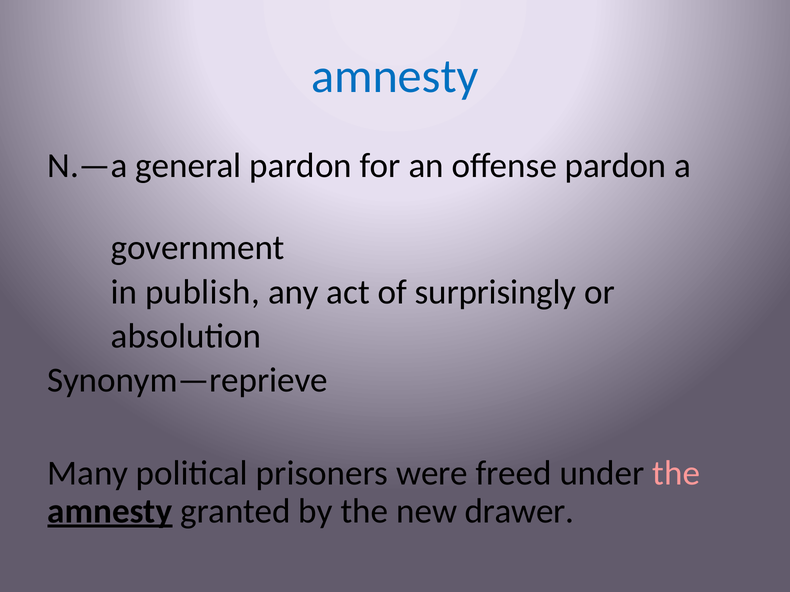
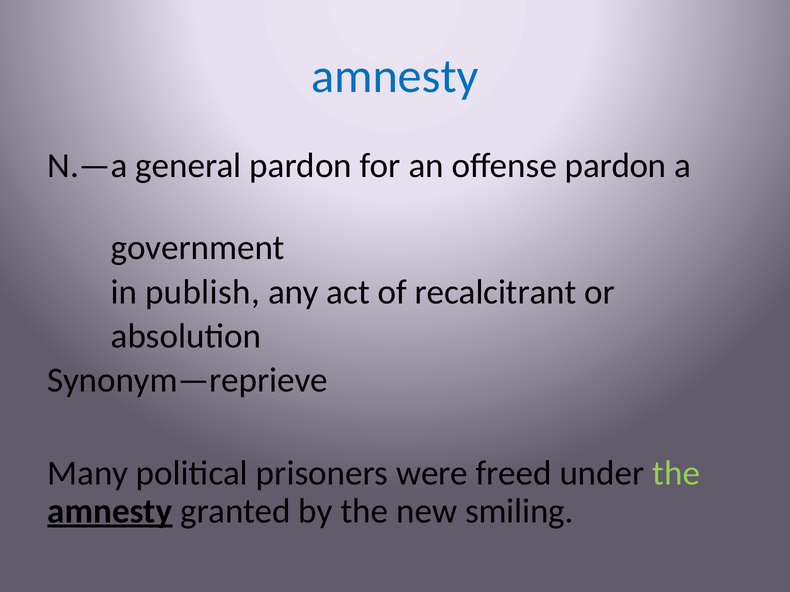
surprisingly: surprisingly -> recalcitrant
the at (676, 473) colour: pink -> light green
drawer: drawer -> smiling
